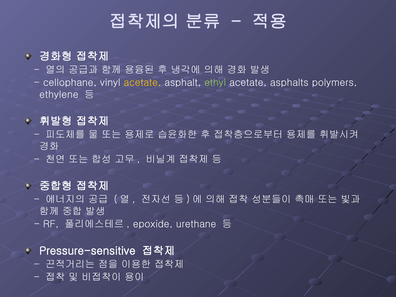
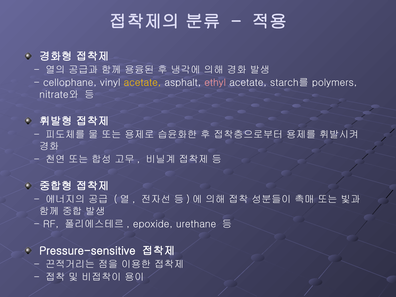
ethyl colour: light green -> pink
asphalts: asphalts -> starch를
ethylene: ethylene -> nitrate와
